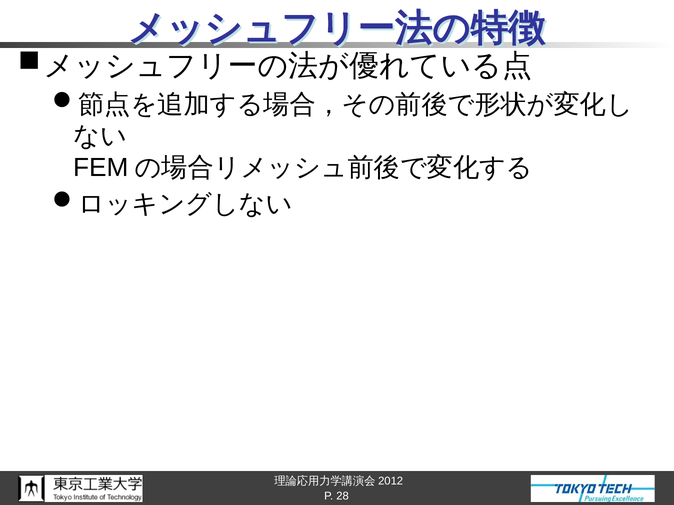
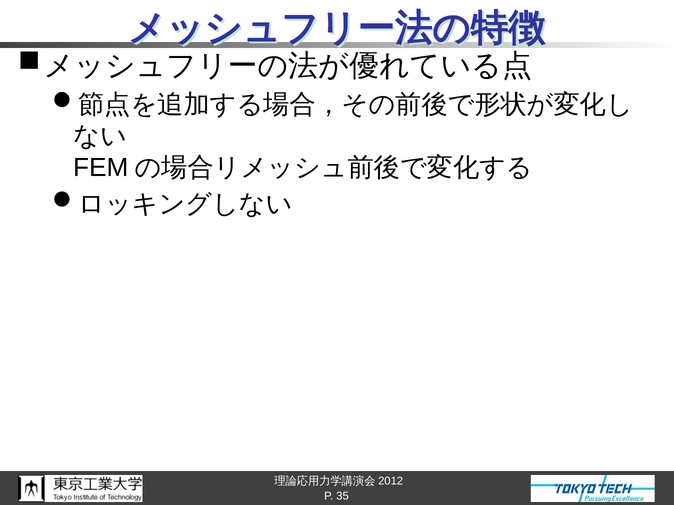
28: 28 -> 35
